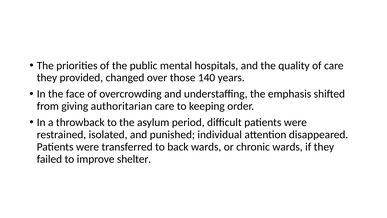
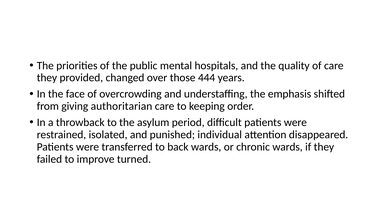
140: 140 -> 444
shelter: shelter -> turned
